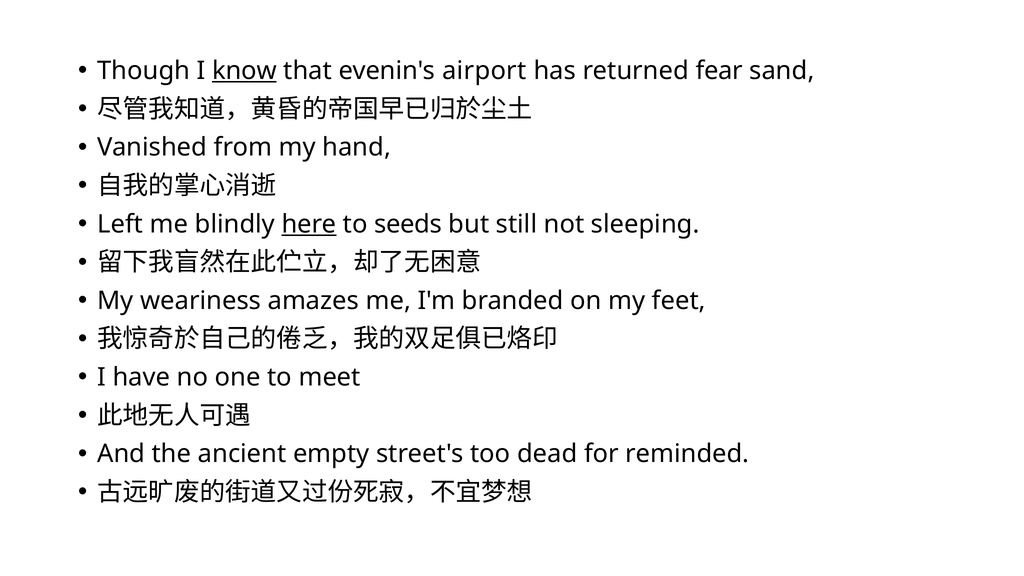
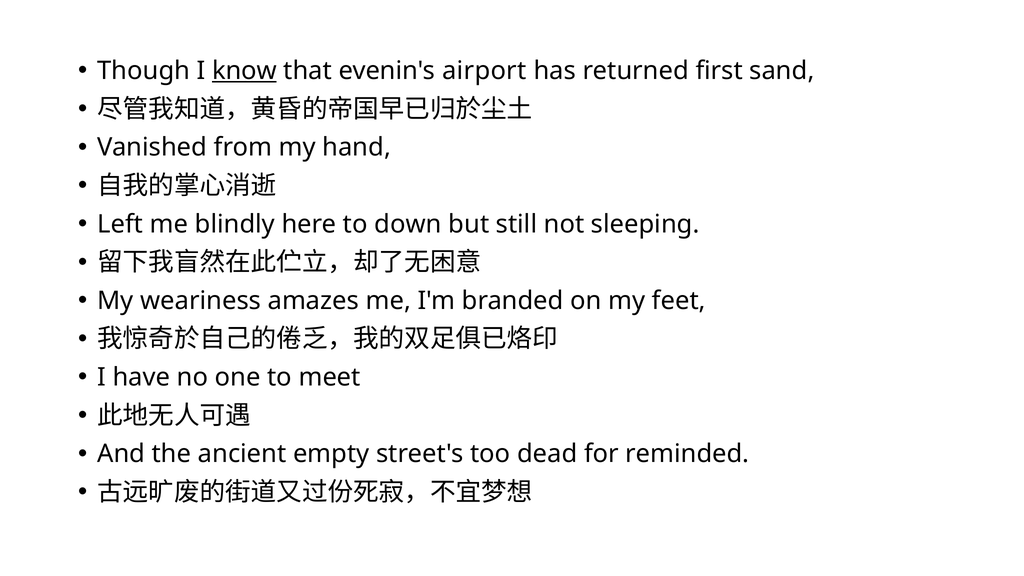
fear: fear -> first
here underline: present -> none
seeds: seeds -> down
